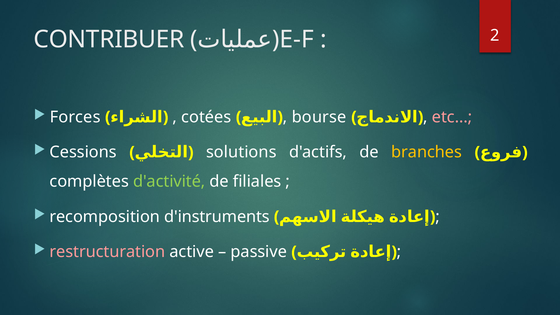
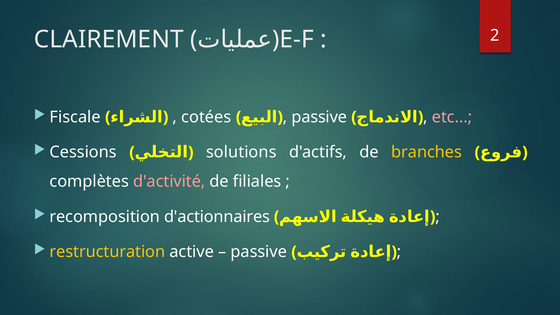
CONTRIBUER: CONTRIBUER -> CLAIREMENT
Forces: Forces -> Fiscale
bourse at (319, 117): bourse -> passive
d'activité colour: light green -> pink
d'instruments: d'instruments -> d'actionnaires
restructuration colour: pink -> yellow
